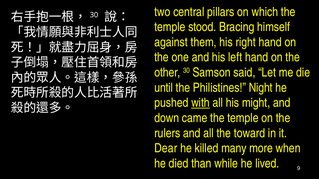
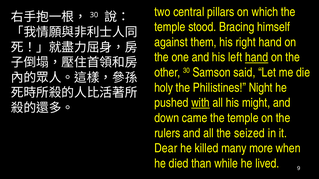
hand at (257, 57) underline: none -> present
until: until -> holy
toward: toward -> seized
